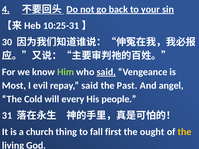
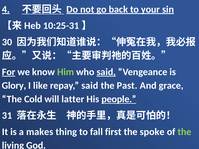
For underline: none -> present
Most: Most -> Glory
evil: evil -> like
angel: angel -> grace
every: every -> latter
people underline: none -> present
church: church -> makes
ought: ought -> spoke
the at (184, 132) colour: yellow -> light green
